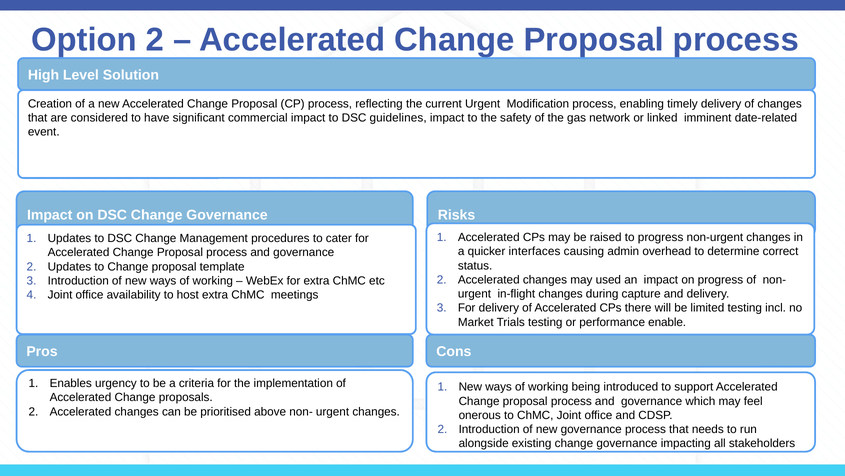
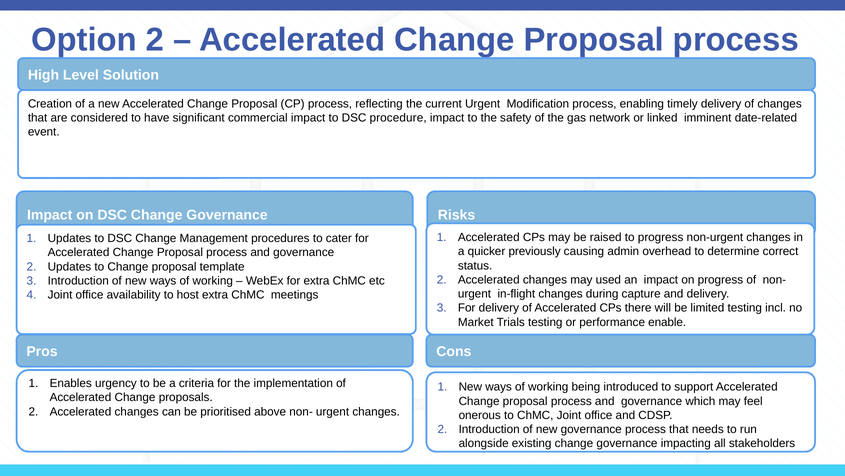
guidelines: guidelines -> procedure
interfaces: interfaces -> previously
